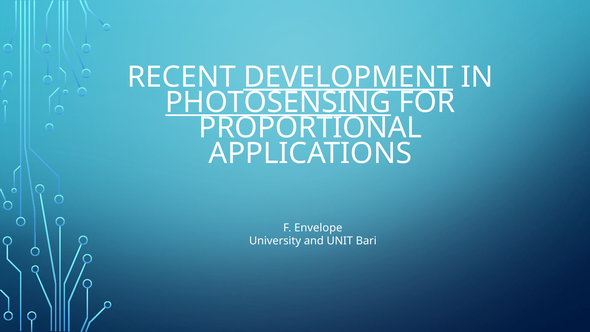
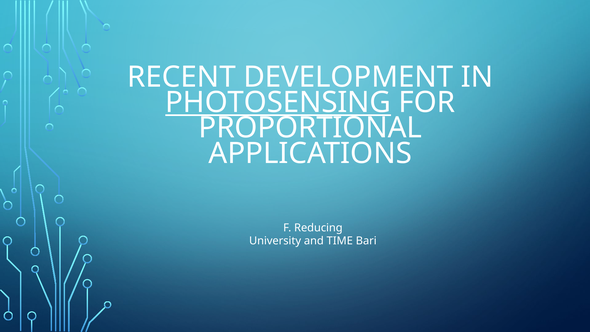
DEVELOPMENT underline: present -> none
Envelope: Envelope -> Reducing
UNIT: UNIT -> TIME
